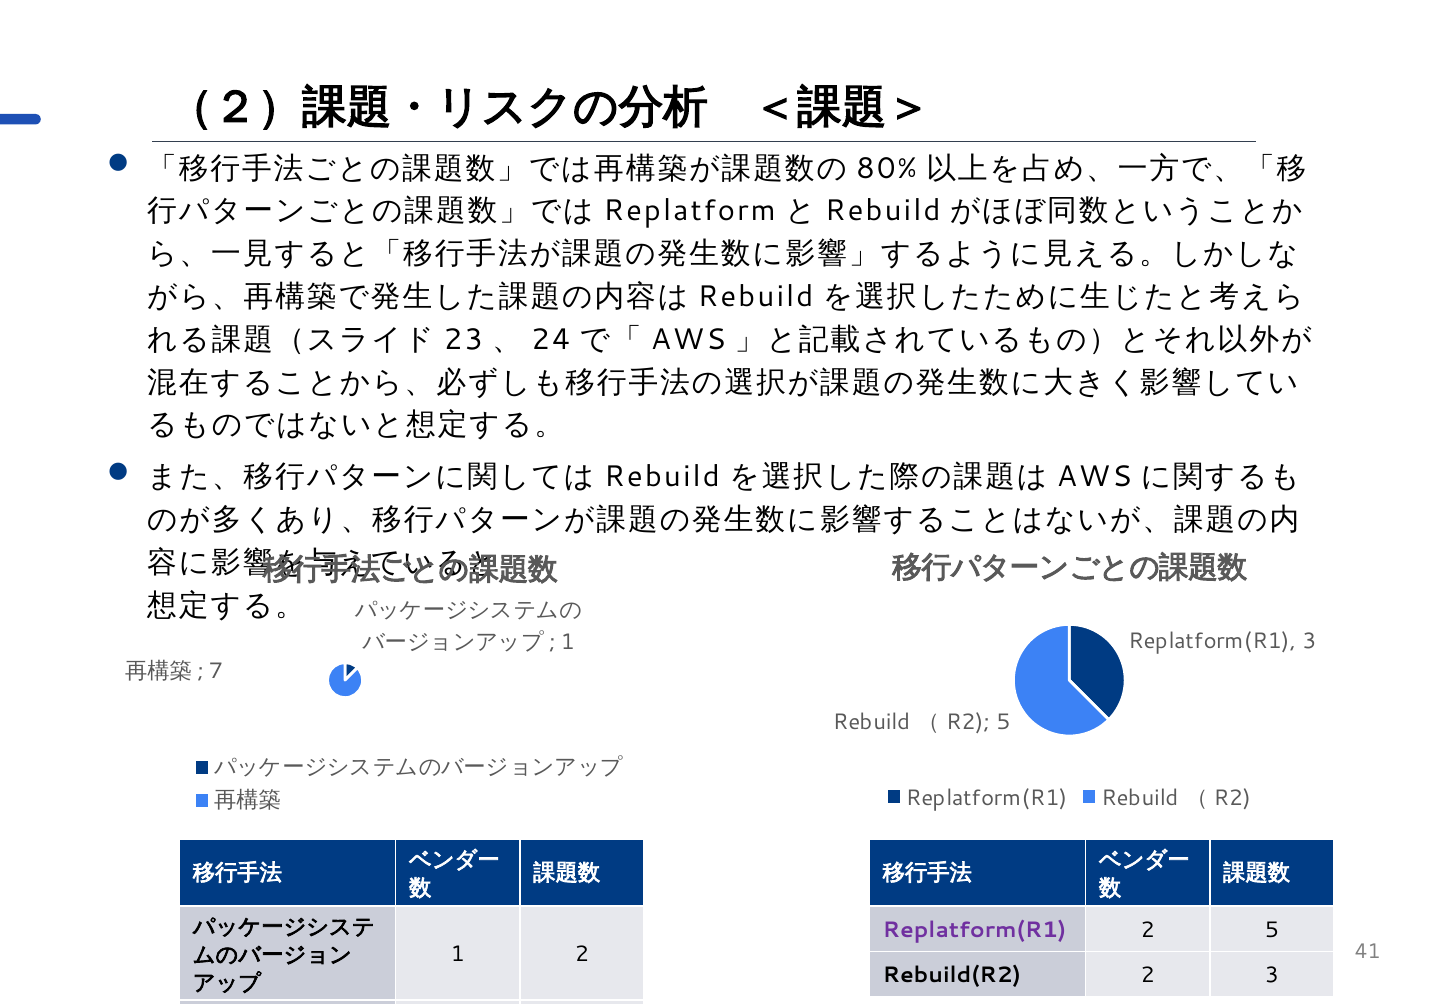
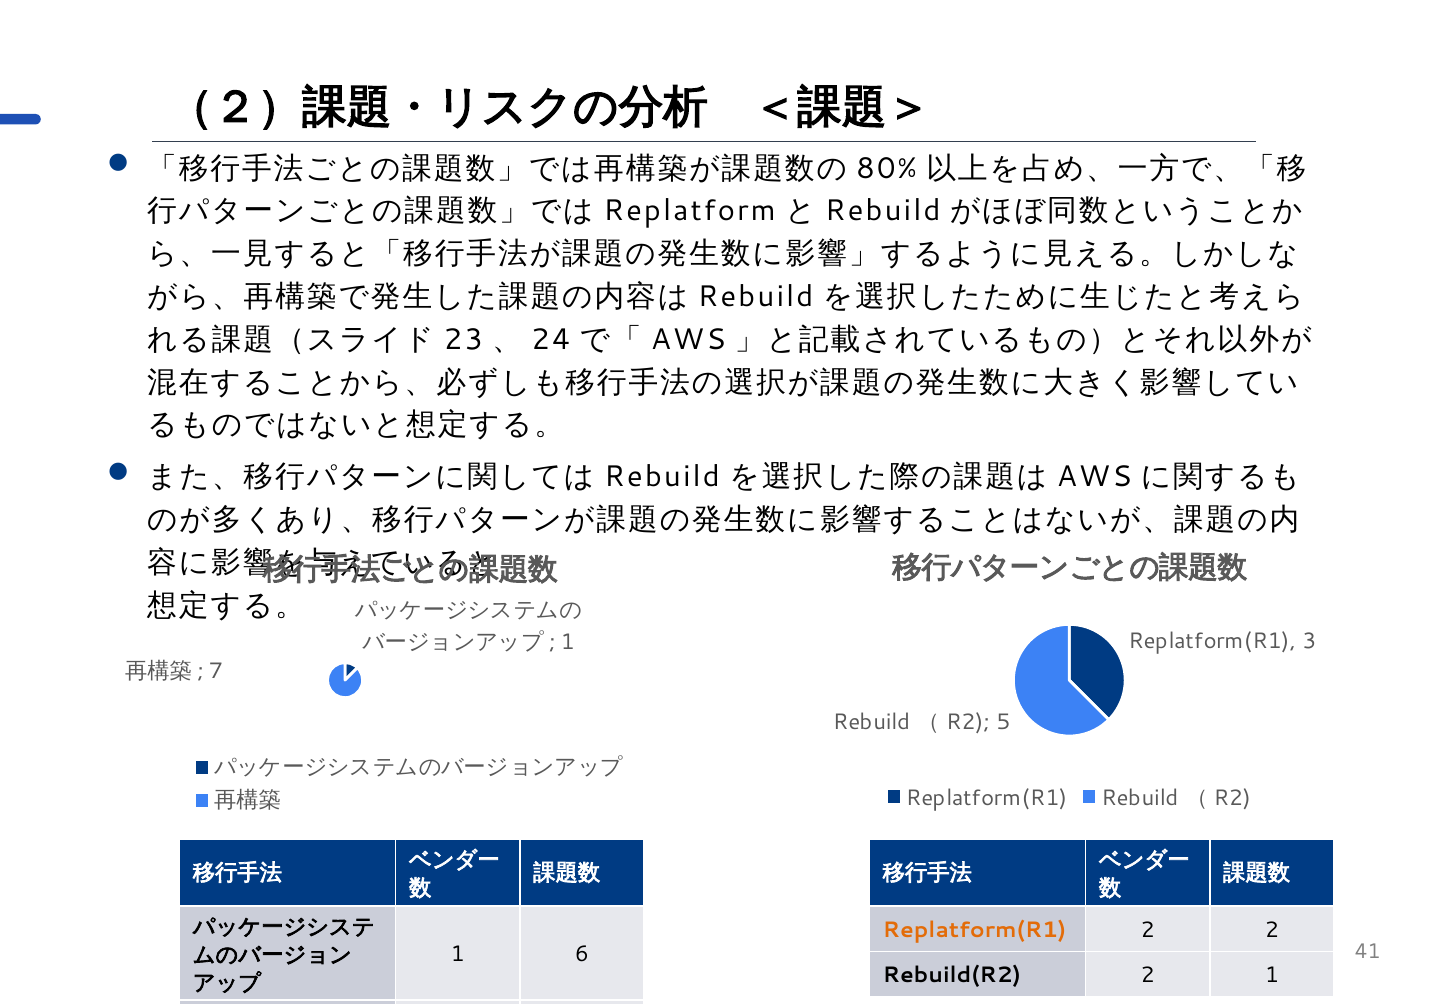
Replatform(R1 at (974, 930) colour: purple -> orange
2 5: 5 -> 2
1 2: 2 -> 6
2 3: 3 -> 1
